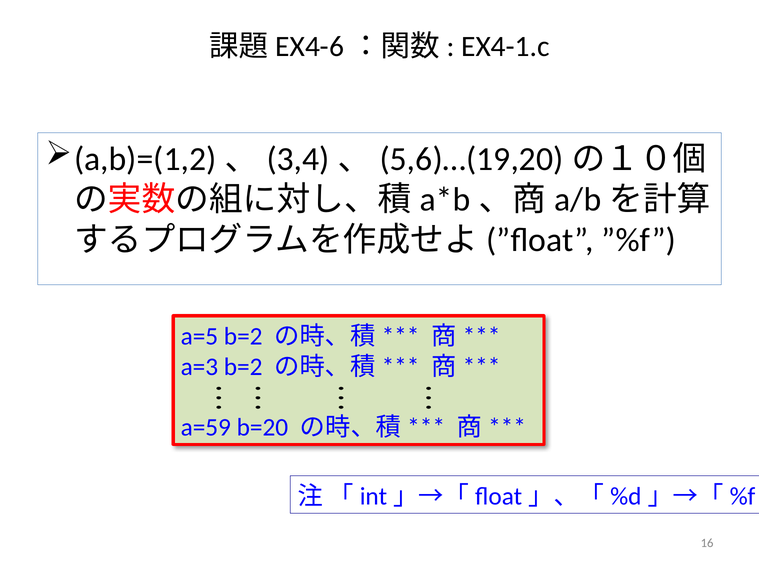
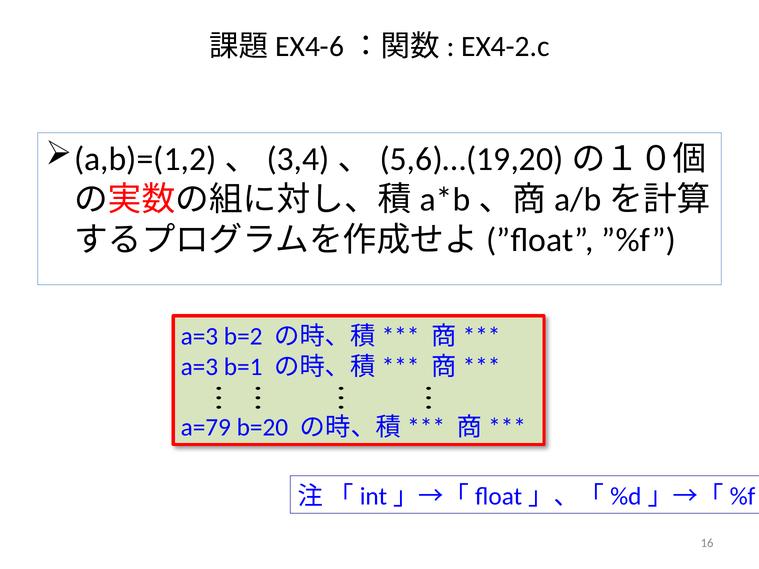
EX4-1.c: EX4-1.c -> EX4-2.c
a=5 at (199, 337): a=5 -> a=3
a=3 b=2: b=2 -> b=1
a=59: a=59 -> a=79
